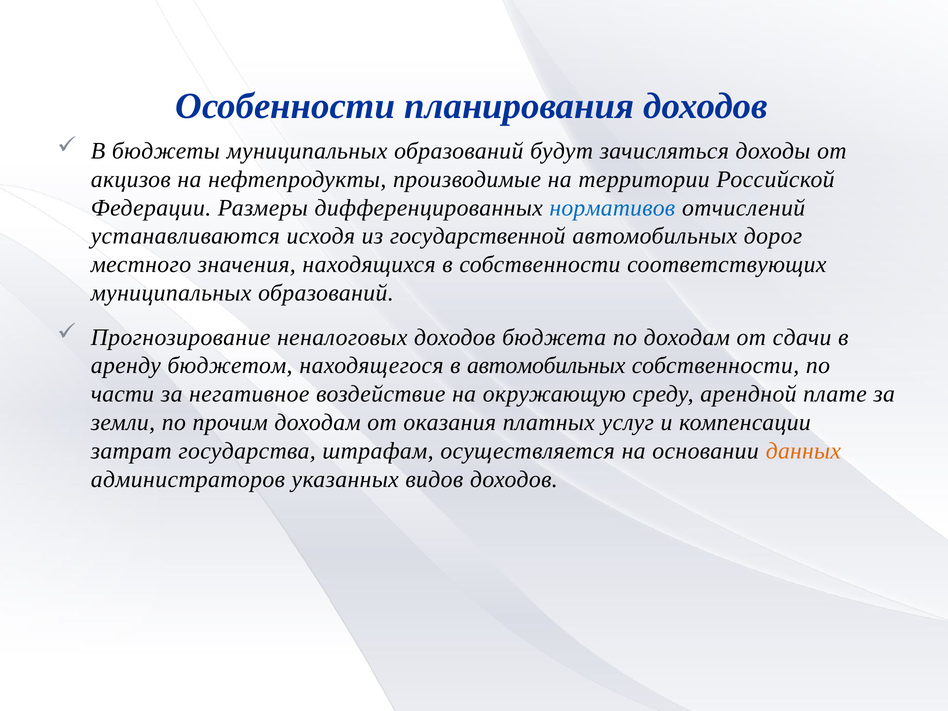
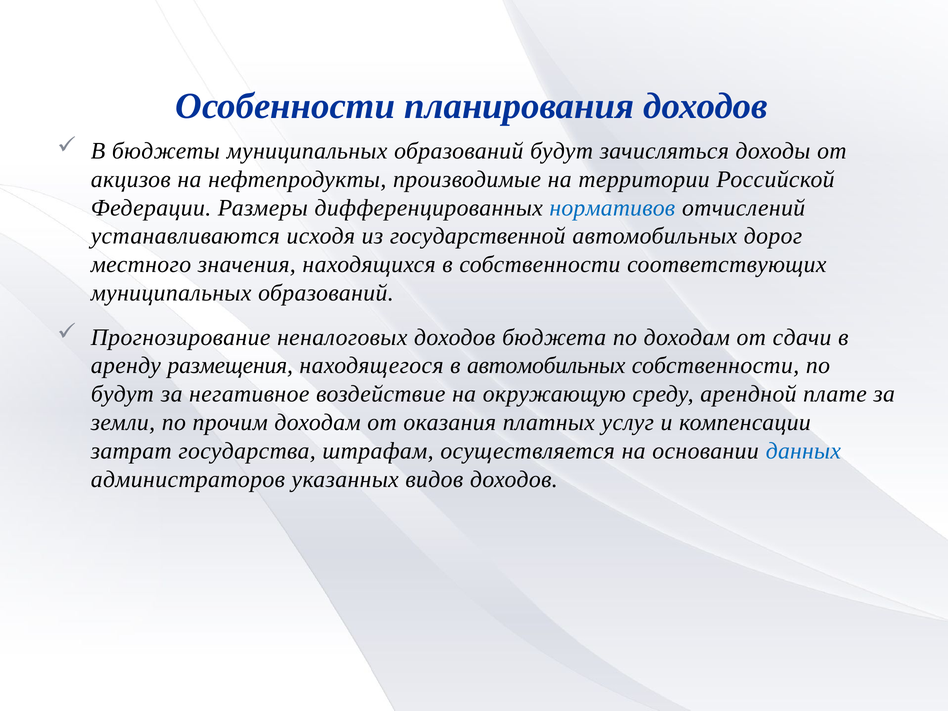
бюджетом: бюджетом -> размещения
части at (122, 394): части -> будут
данных colour: orange -> blue
